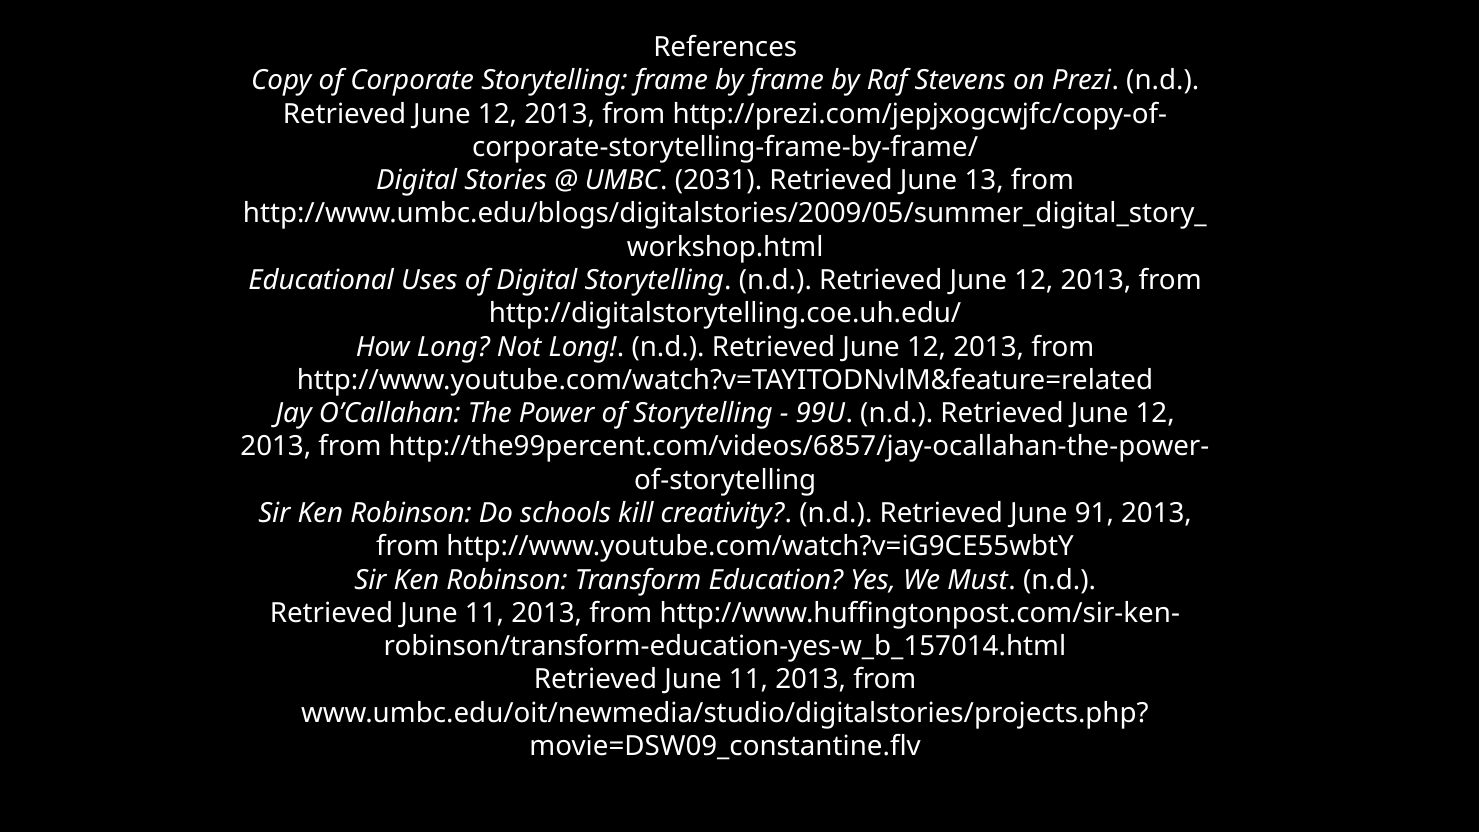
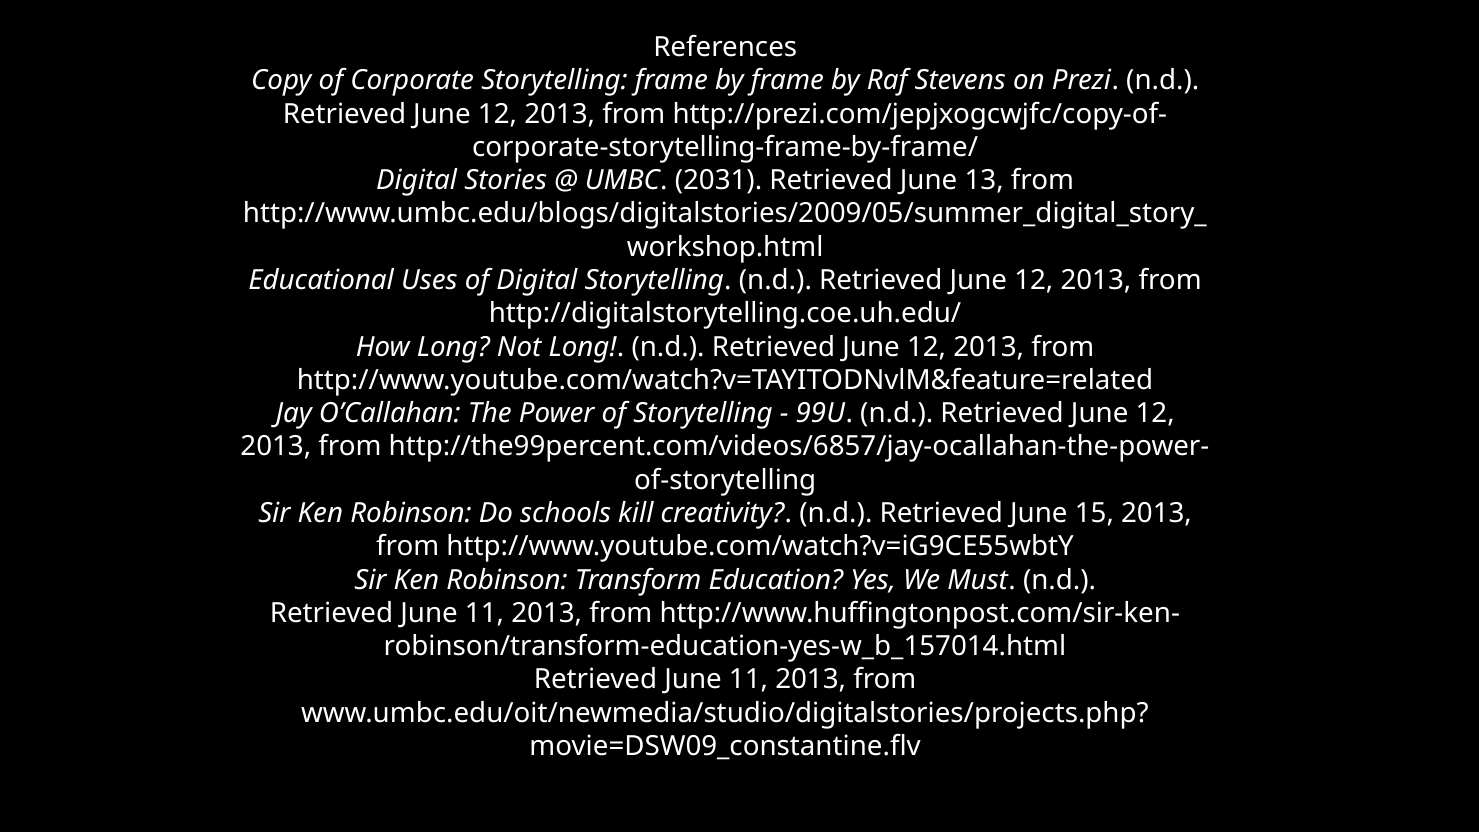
91: 91 -> 15
